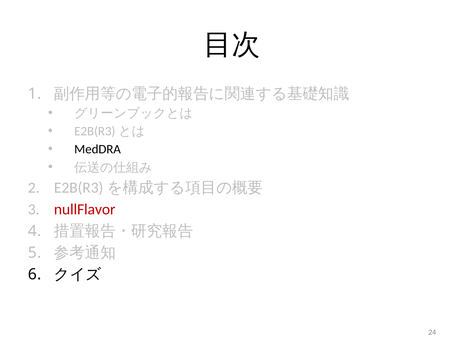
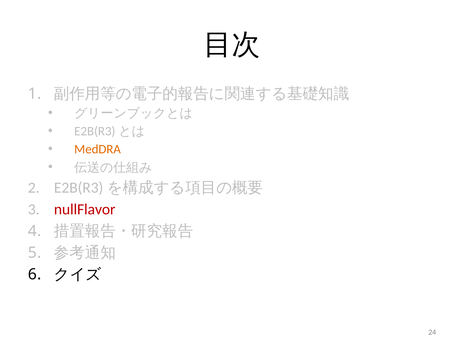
MedDRA colour: black -> orange
